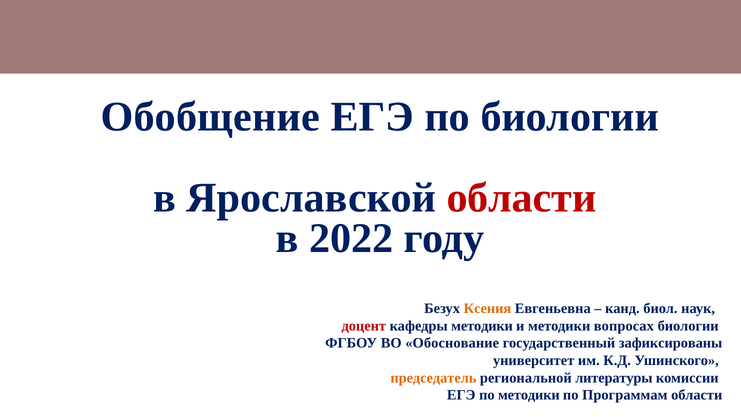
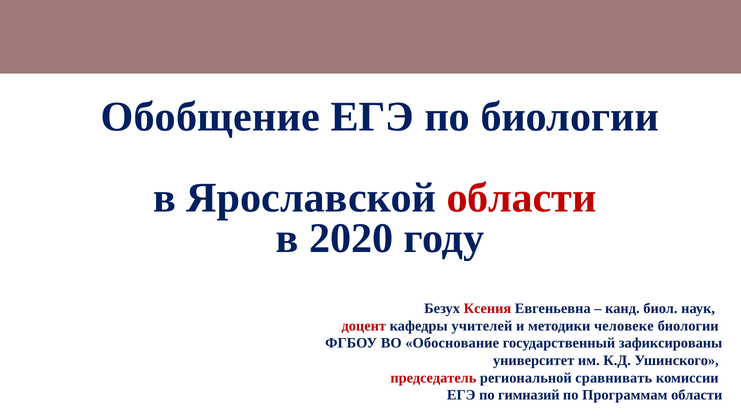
2022: 2022 -> 2020
Ксения colour: orange -> red
кафедры методики: методики -> учителей
вопросах: вопросах -> человеке
председатель colour: orange -> red
литературы: литературы -> сравнивать
по методики: методики -> гимназий
